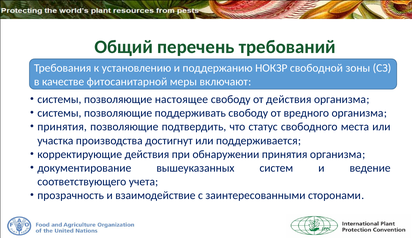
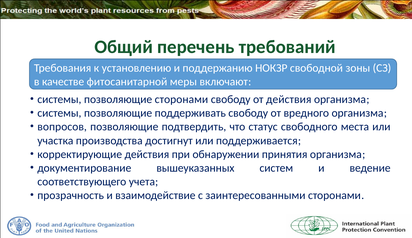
позволяющие настоящее: настоящее -> сторонами
принятия at (62, 127): принятия -> вопросов
